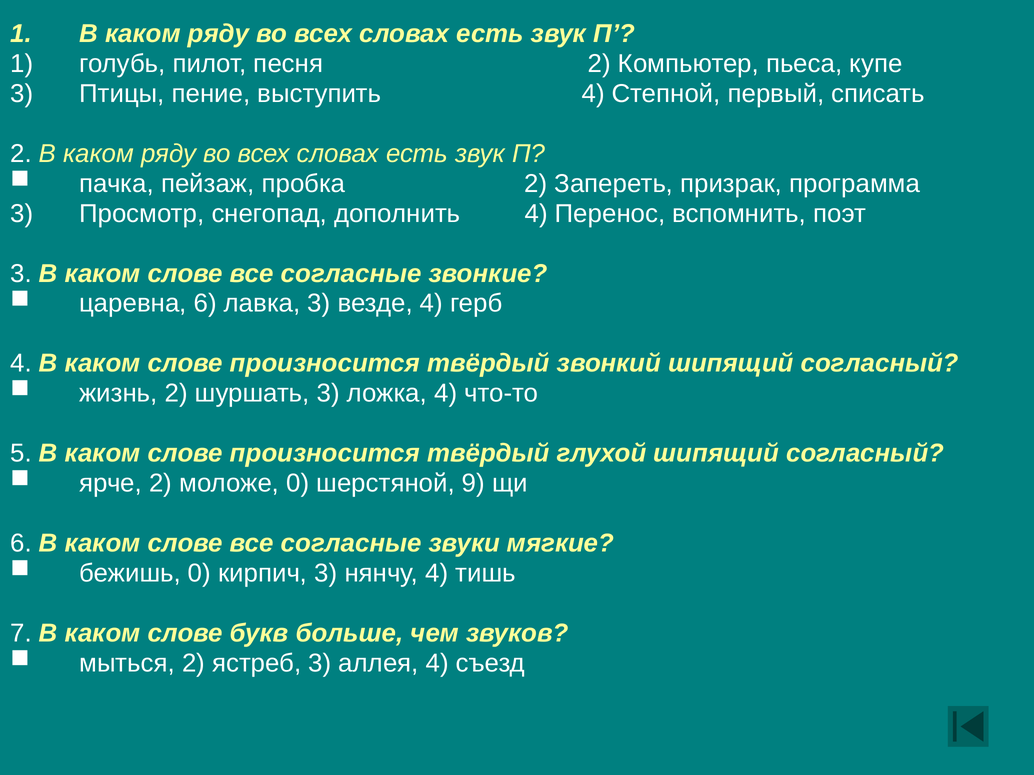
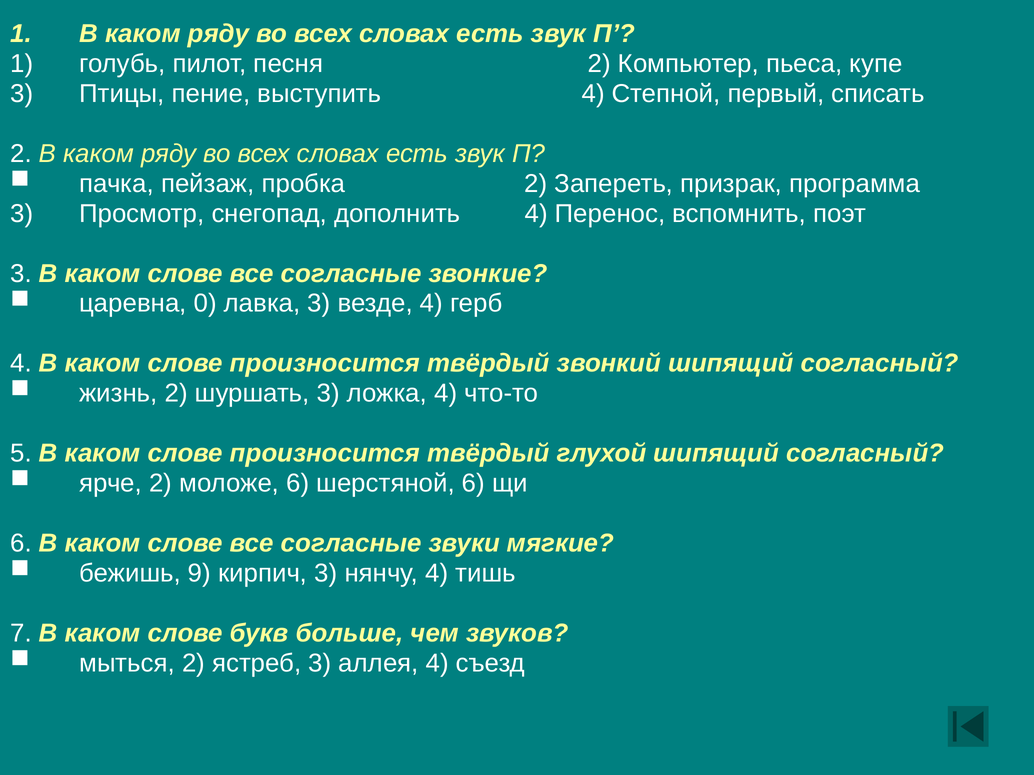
царевна 6: 6 -> 0
моложе 0: 0 -> 6
шерстяной 9: 9 -> 6
бежишь 0: 0 -> 9
